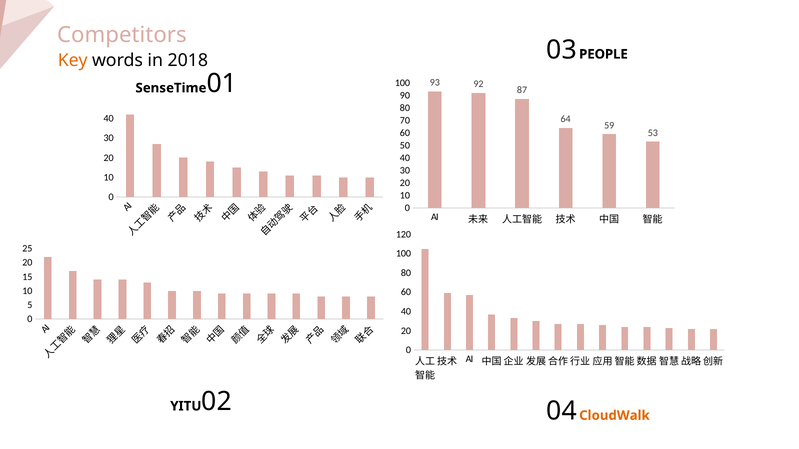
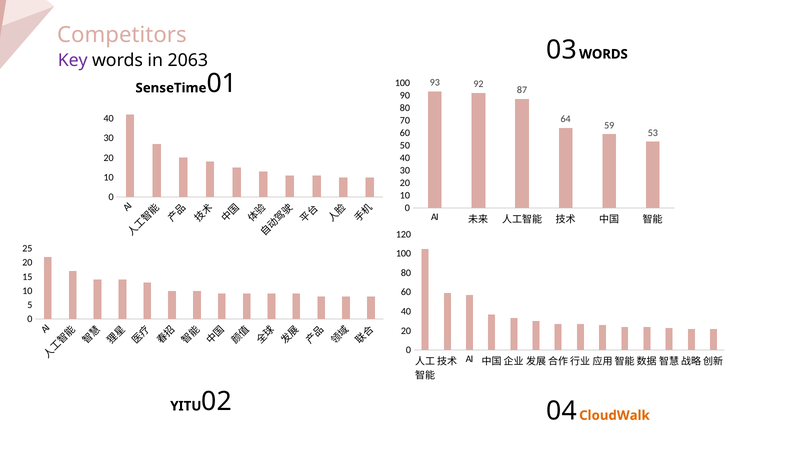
03 PEOPLE: PEOPLE -> WORDS
Key colour: orange -> purple
2018: 2018 -> 2063
